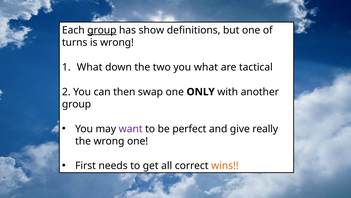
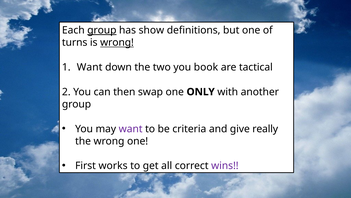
wrong at (117, 42) underline: none -> present
What at (90, 67): What -> Want
you what: what -> book
perfect: perfect -> criteria
needs: needs -> works
wins colour: orange -> purple
